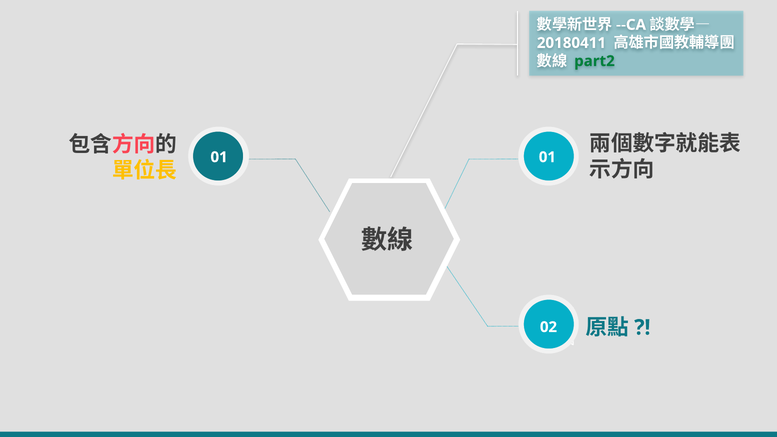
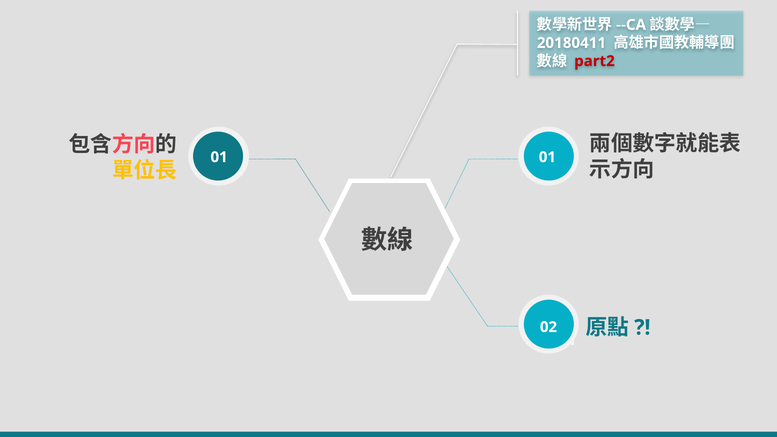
part2 colour: green -> red
